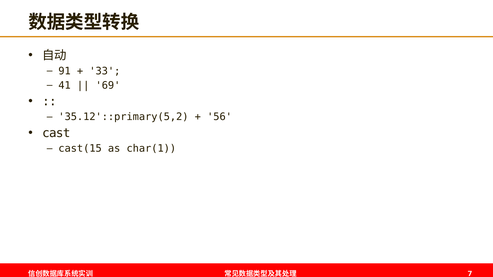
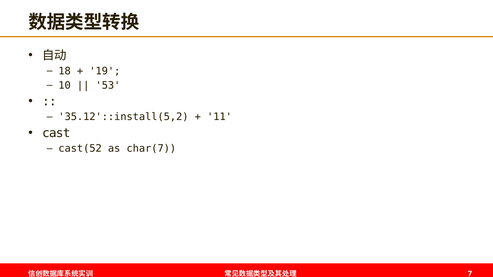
91: 91 -> 18
33: 33 -> 19
41: 41 -> 10
69: 69 -> 53
35.12'::primary(5,2: 35.12'::primary(5,2 -> 35.12'::install(5,2
56: 56 -> 11
cast(15: cast(15 -> cast(52
char(1: char(1 -> char(7
